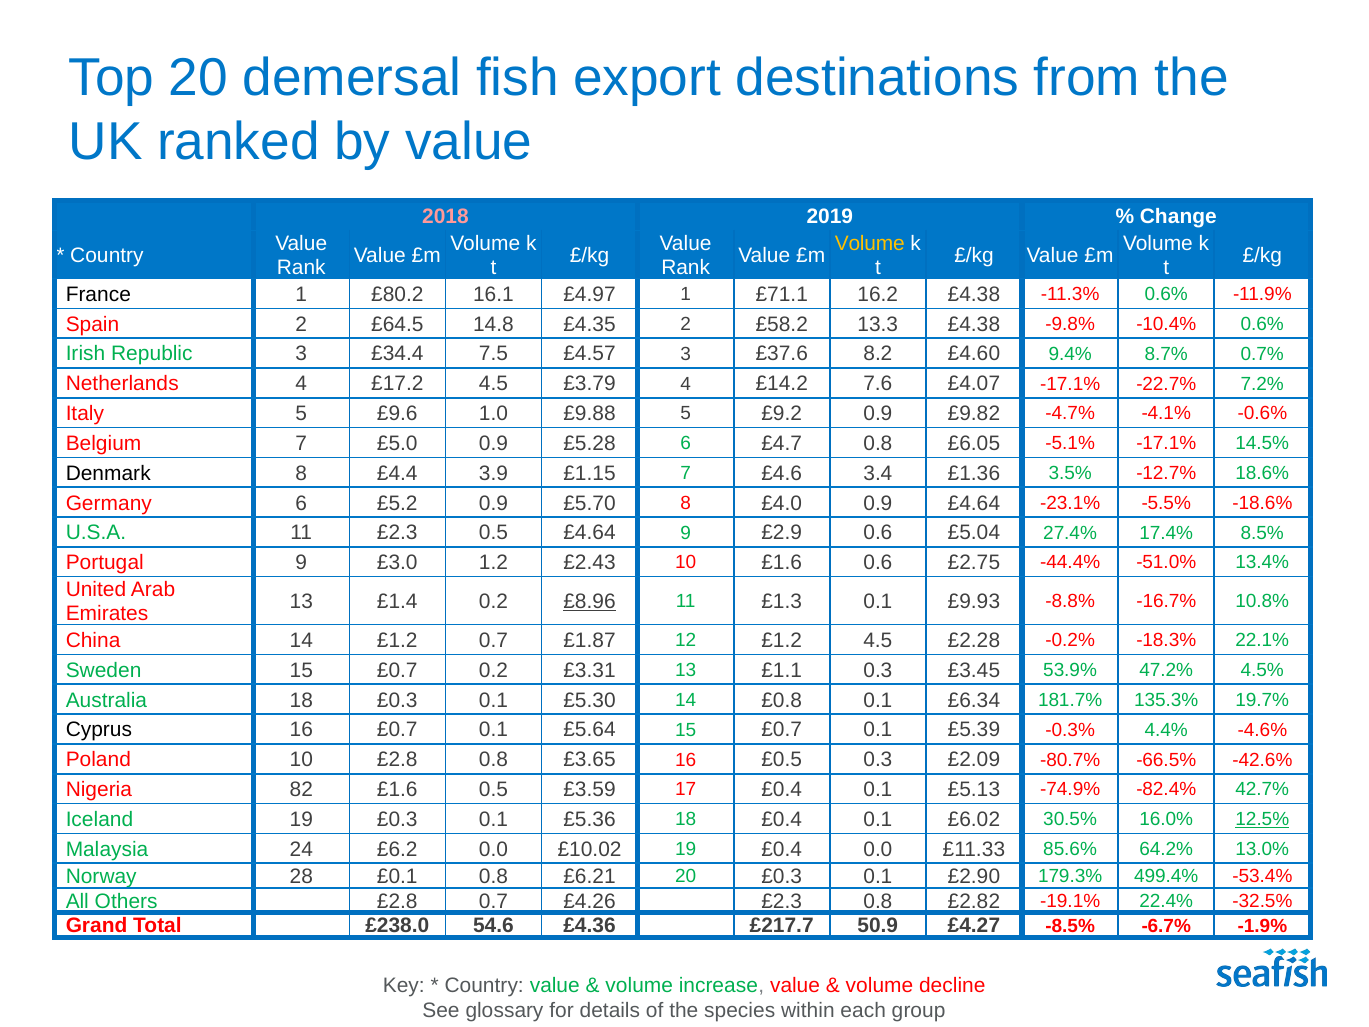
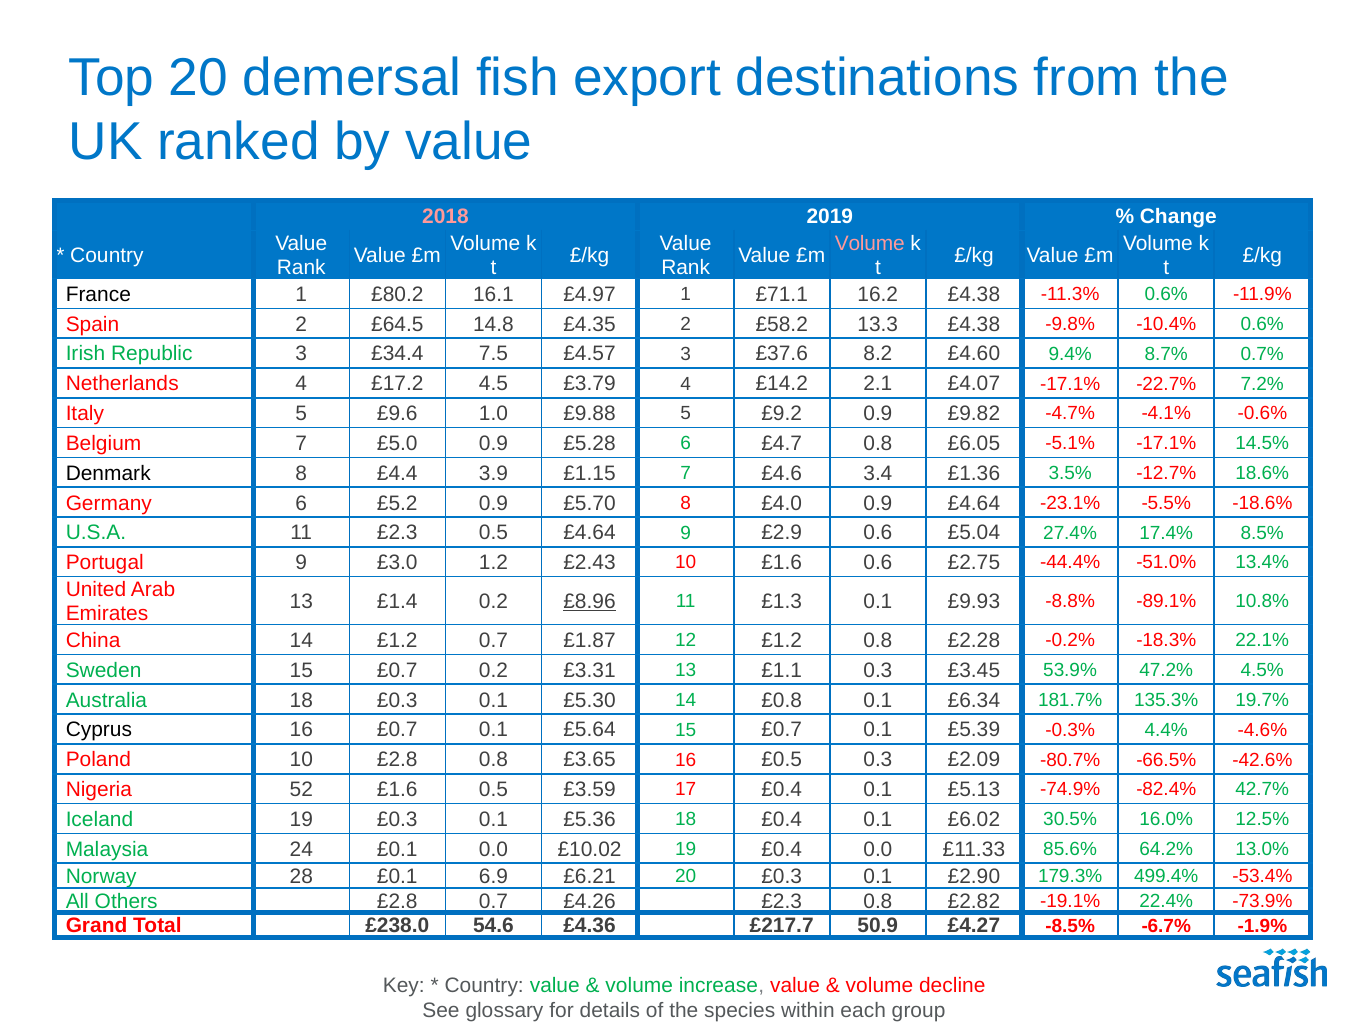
Volume at (870, 244) colour: yellow -> pink
7.6: 7.6 -> 2.1
-16.7%: -16.7% -> -89.1%
£1.2 4.5: 4.5 -> 0.8
82: 82 -> 52
12.5% underline: present -> none
24 £6.2: £6.2 -> £0.1
£0.1 0.8: 0.8 -> 6.9
-32.5%: -32.5% -> -73.9%
